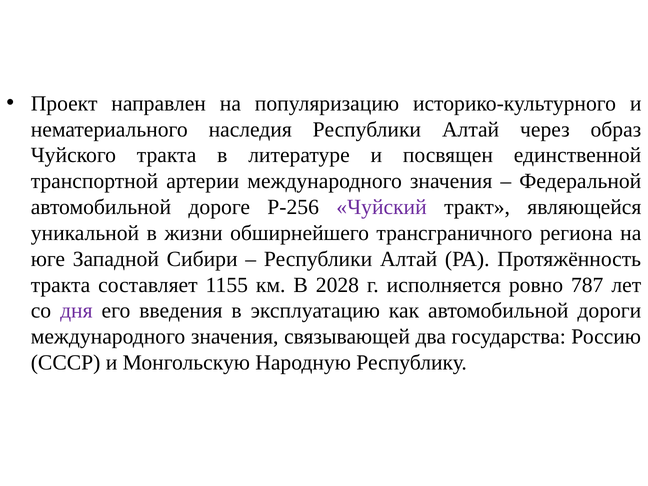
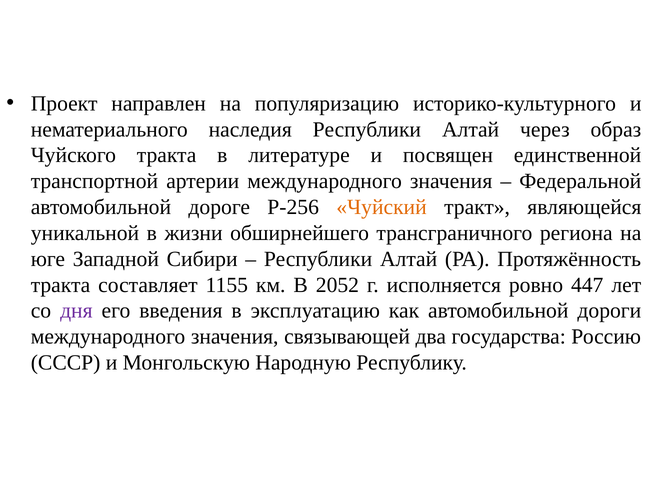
Чуйский colour: purple -> orange
2028: 2028 -> 2052
787: 787 -> 447
